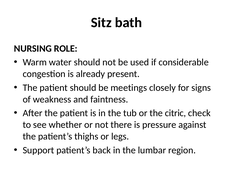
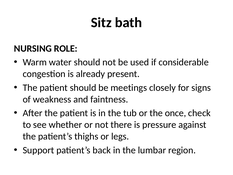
citric: citric -> once
